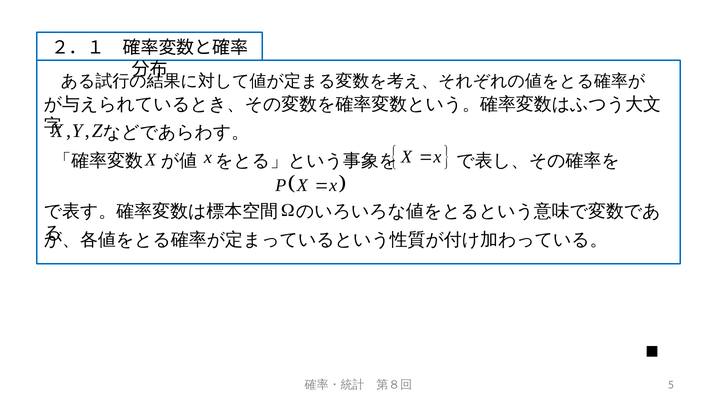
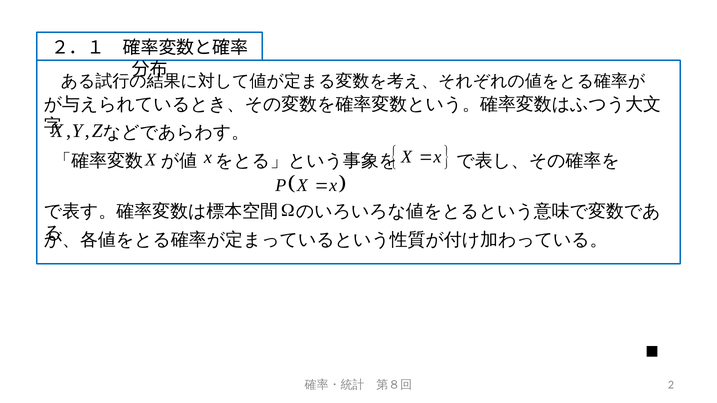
5: 5 -> 2
